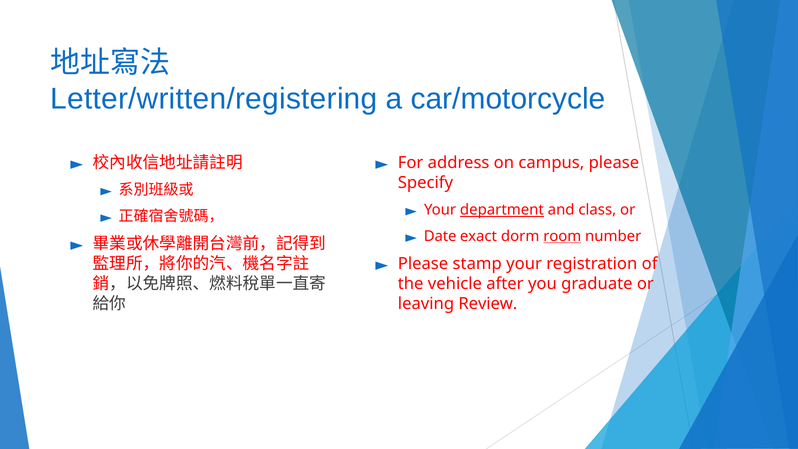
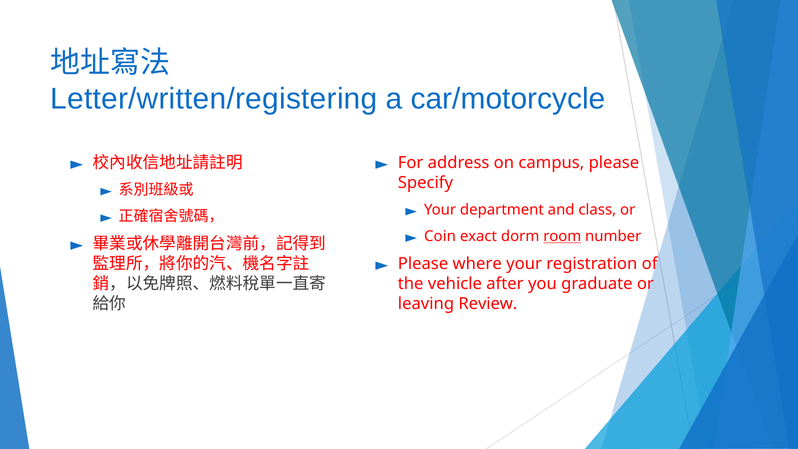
department underline: present -> none
Date: Date -> Coin
stamp: stamp -> where
